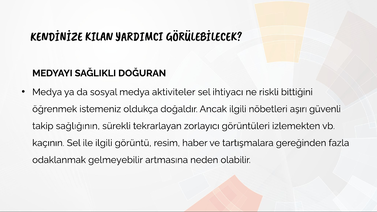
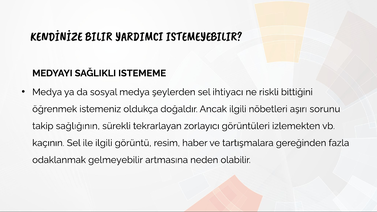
KILAN: KILAN -> BILIR
GÖRÜLEBİLECEK: GÖRÜLEBİLECEK -> ISTEMEYEBILIR
DOĞURAN: DOĞURAN -> ISTEMEME
aktiviteler: aktiviteler -> şeylerden
güvenli: güvenli -> sorunu
